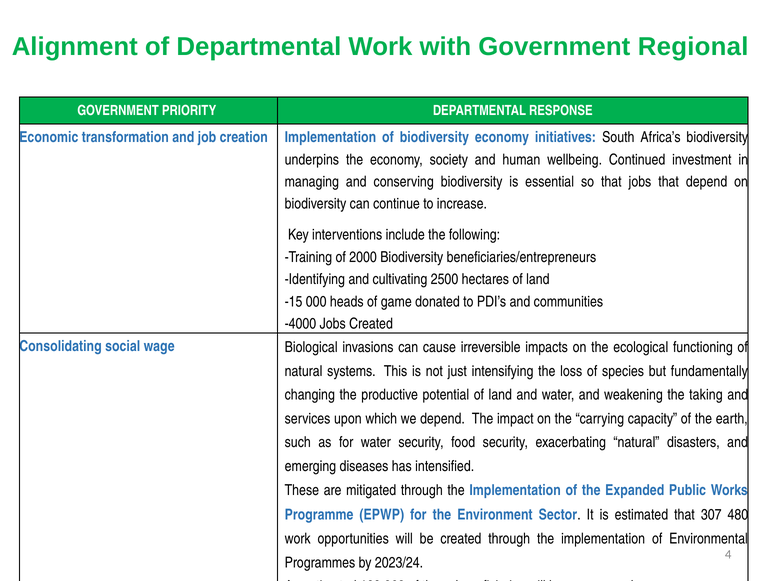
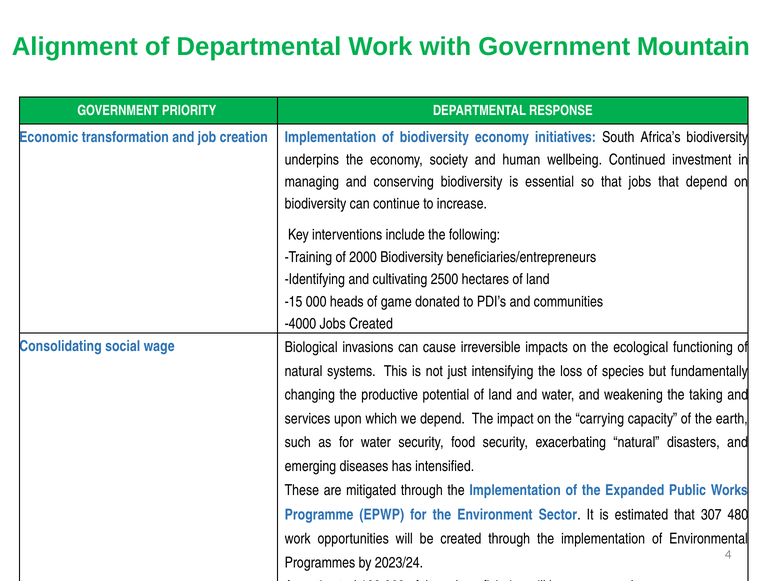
Regional: Regional -> Mountain
